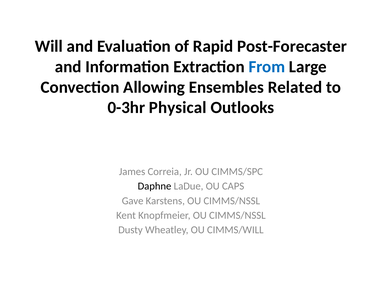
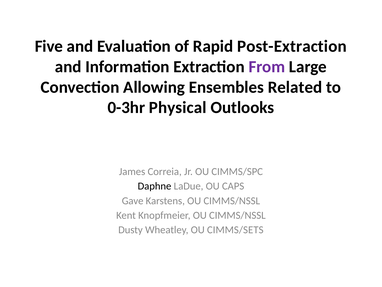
Will: Will -> Five
Post-Forecaster: Post-Forecaster -> Post-Extraction
From colour: blue -> purple
CIMMS/WILL: CIMMS/WILL -> CIMMS/SETS
